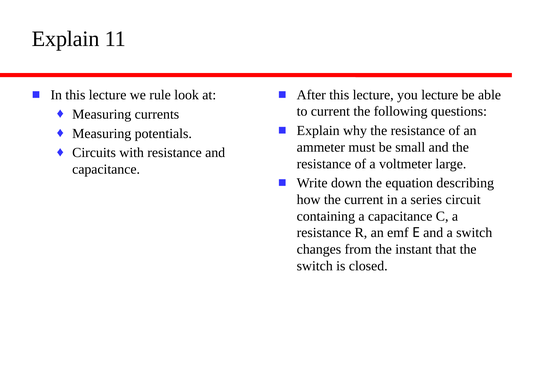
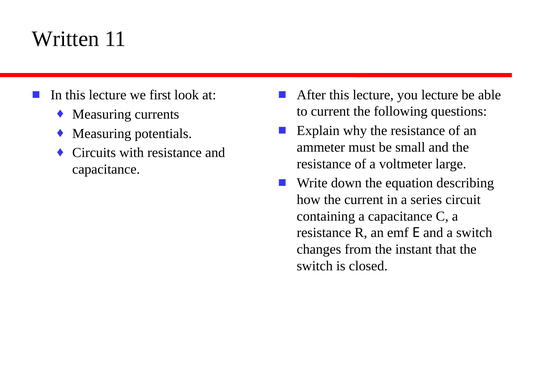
Explain at (66, 39): Explain -> Written
rule: rule -> first
